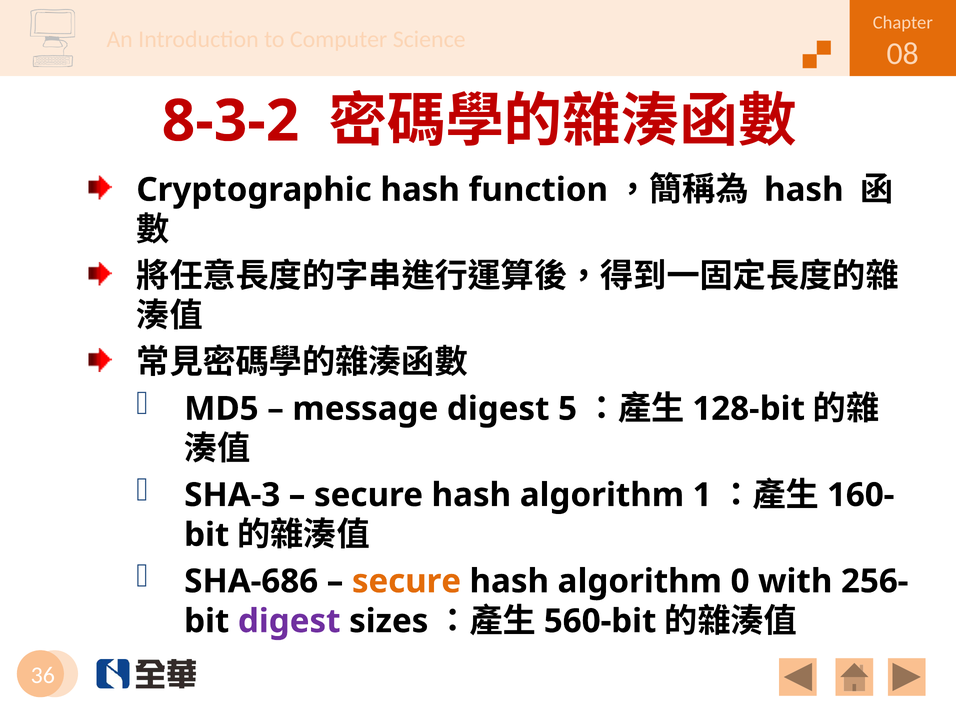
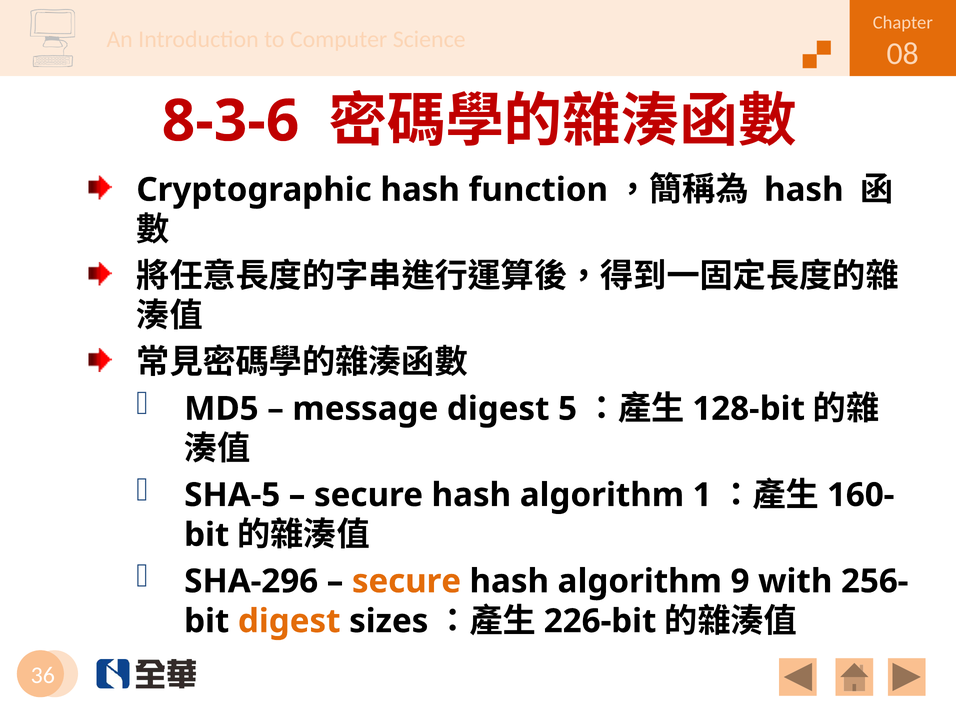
8-3-2: 8-3-2 -> 8-3-6
SHA-3: SHA-3 -> SHA-5
SHA-686: SHA-686 -> SHA-296
0: 0 -> 9
digest at (289, 621) colour: purple -> orange
560-bit: 560-bit -> 226-bit
